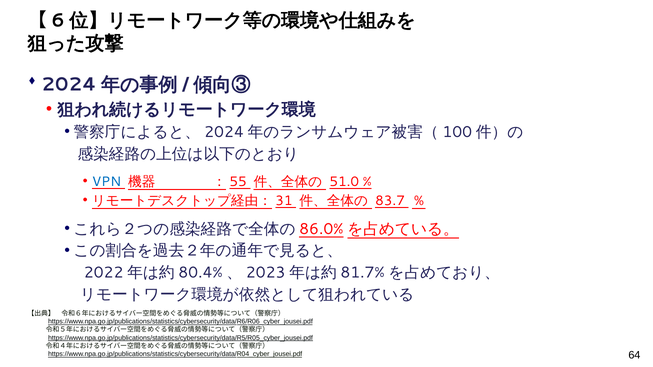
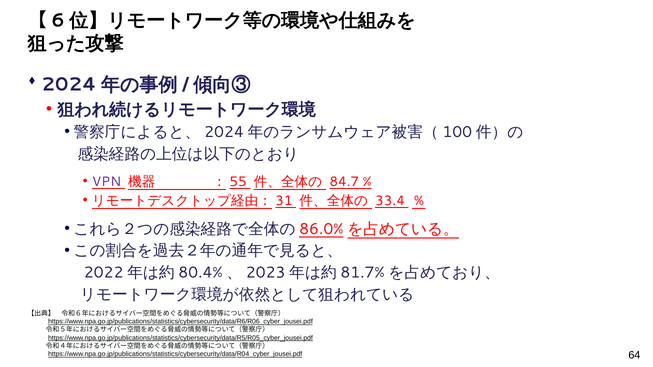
VPN colour: blue -> purple
51.0: 51.0 -> 84.7
83.7: 83.7 -> 33.4
